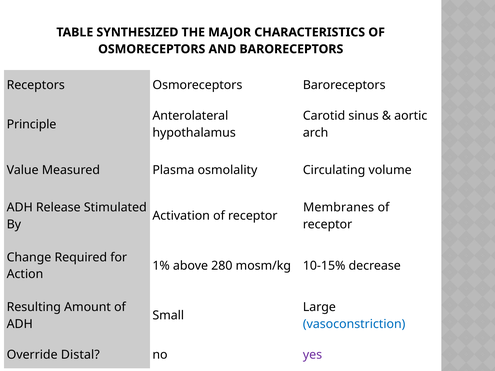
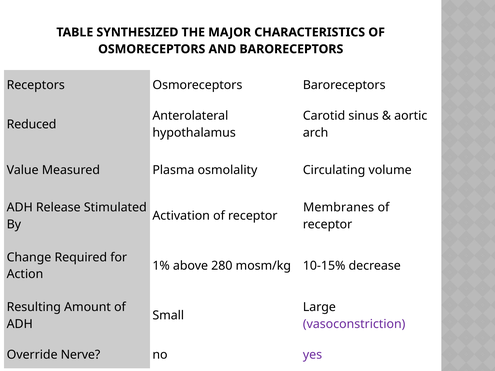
Principle: Principle -> Reduced
vasoconstriction colour: blue -> purple
Distal: Distal -> Nerve
